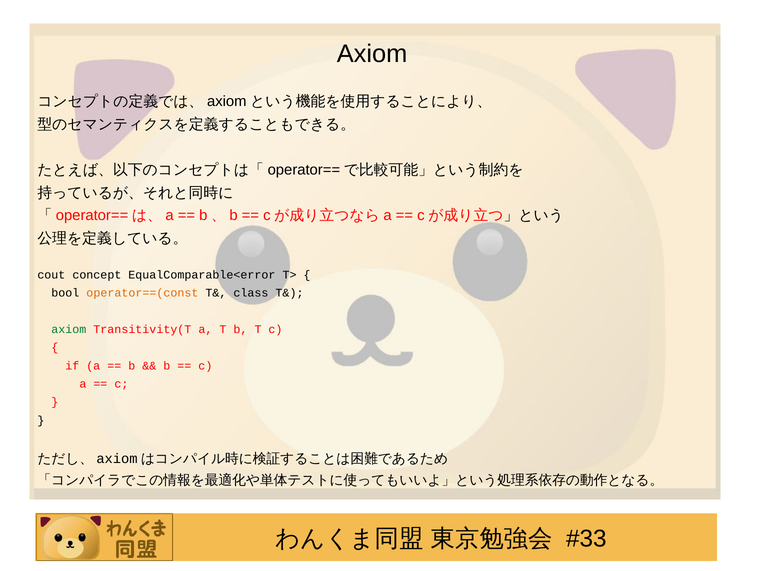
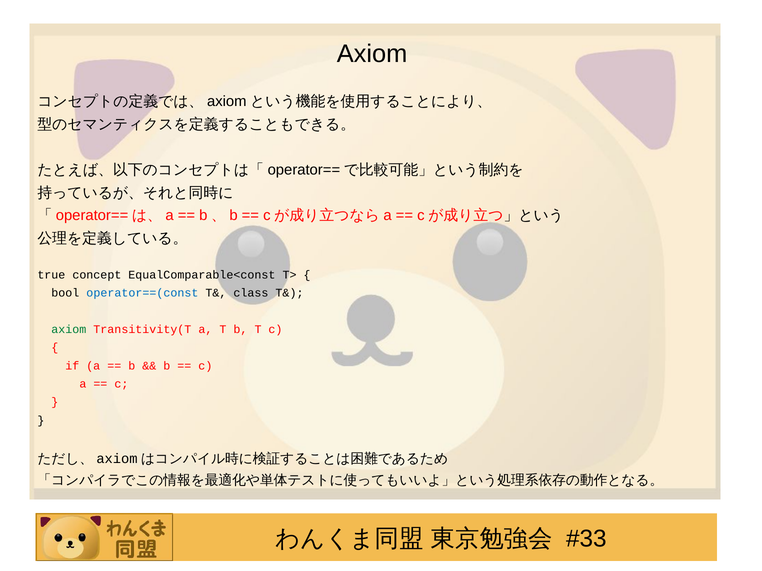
cout: cout -> true
EqualComparable<error: EqualComparable<error -> EqualComparable<const
operator==(const colour: orange -> blue
